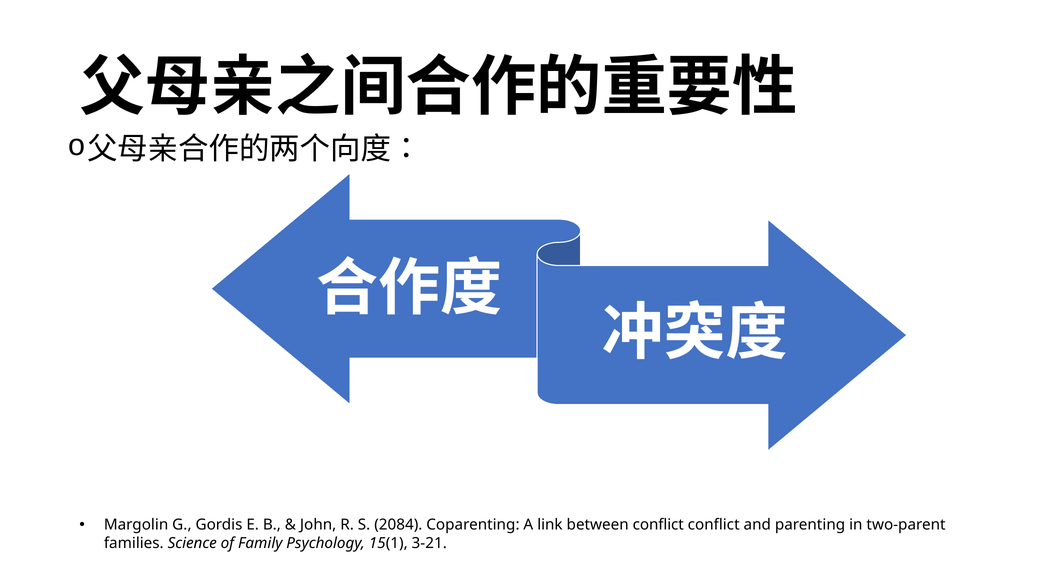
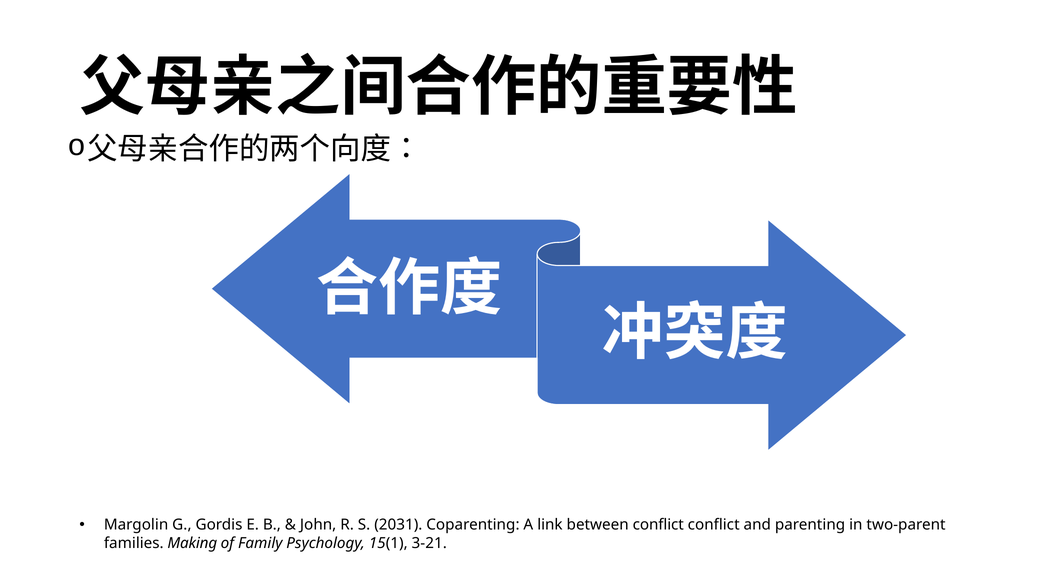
2084: 2084 -> 2031
Science: Science -> Making
